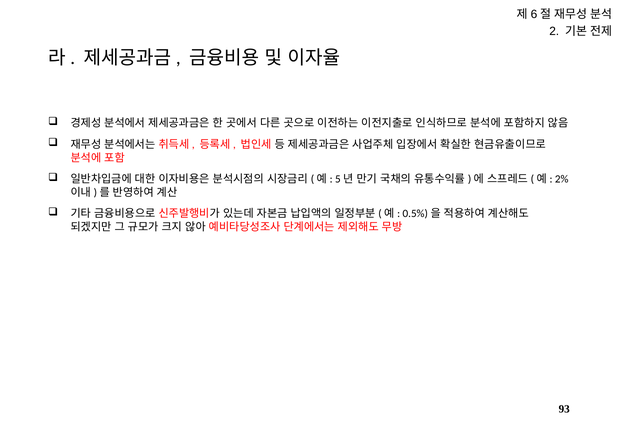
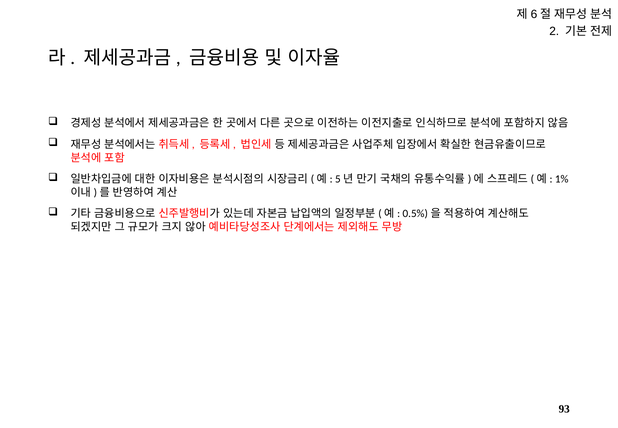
2%: 2% -> 1%
